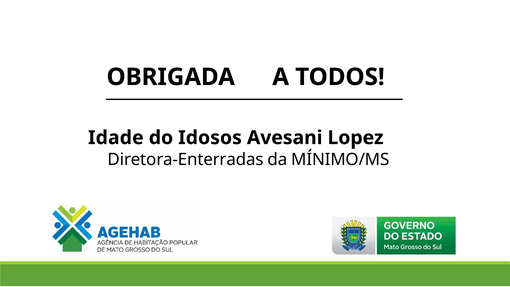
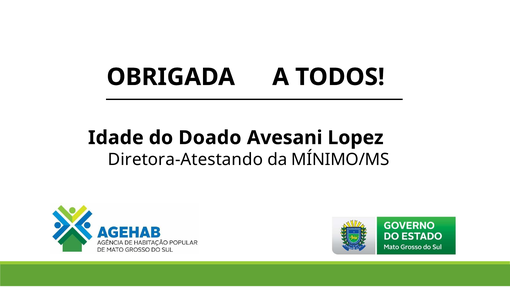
Idosos: Idosos -> Doado
Diretora-Enterradas: Diretora-Enterradas -> Diretora-Atestando
